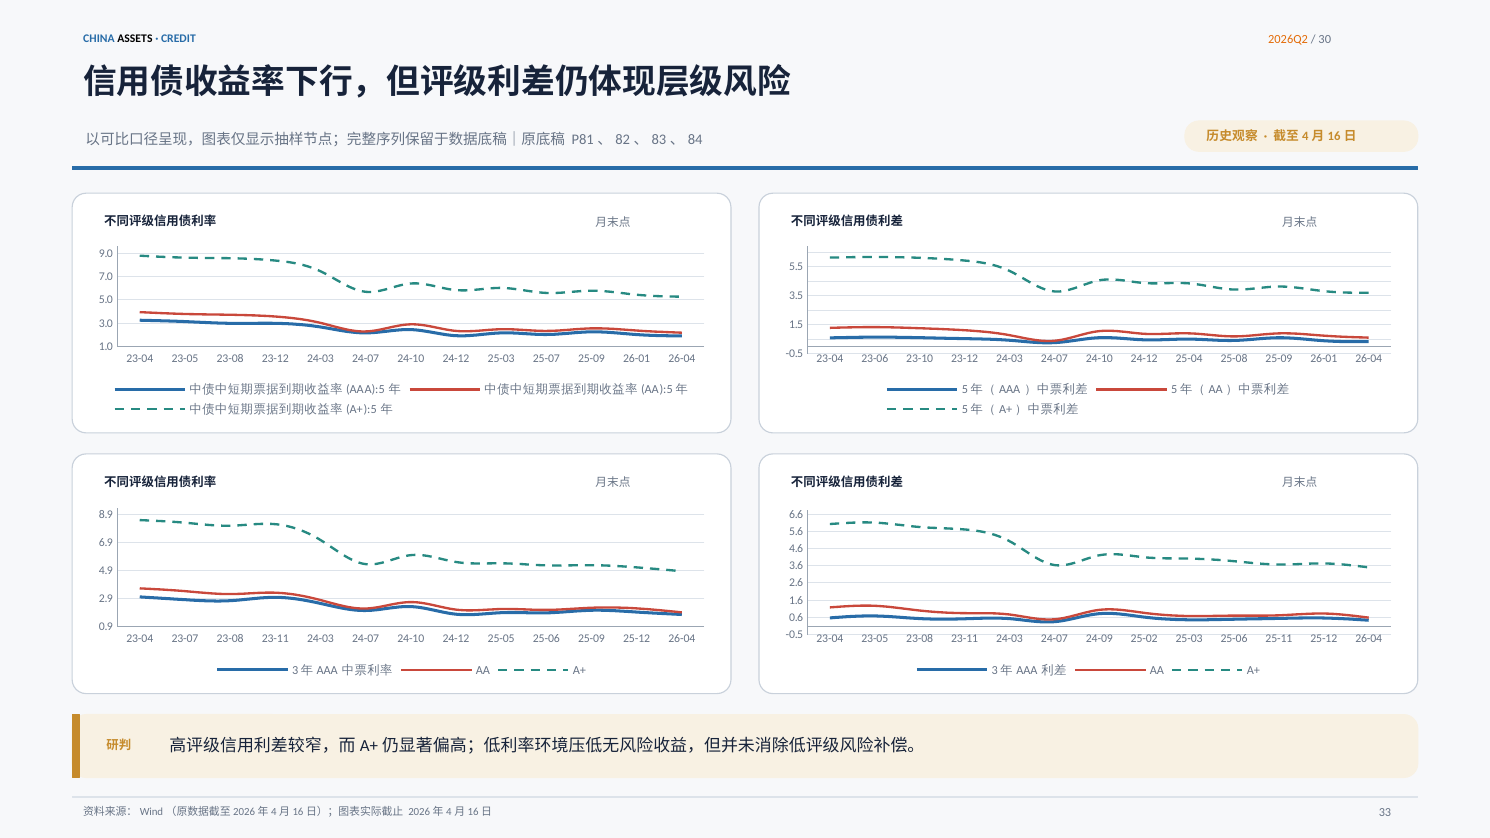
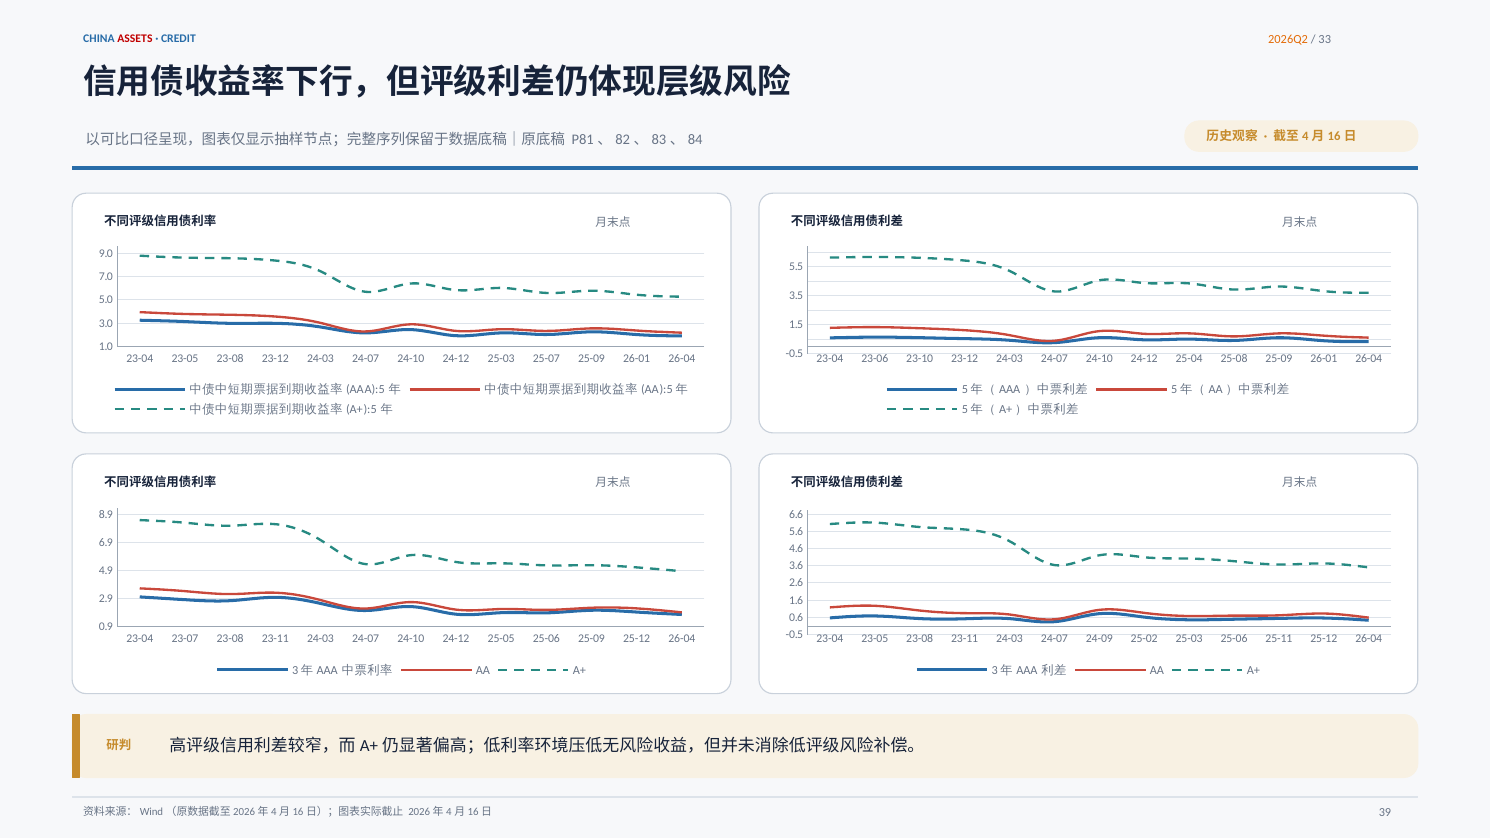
ASSETS colour: black -> red
30: 30 -> 33
33: 33 -> 39
